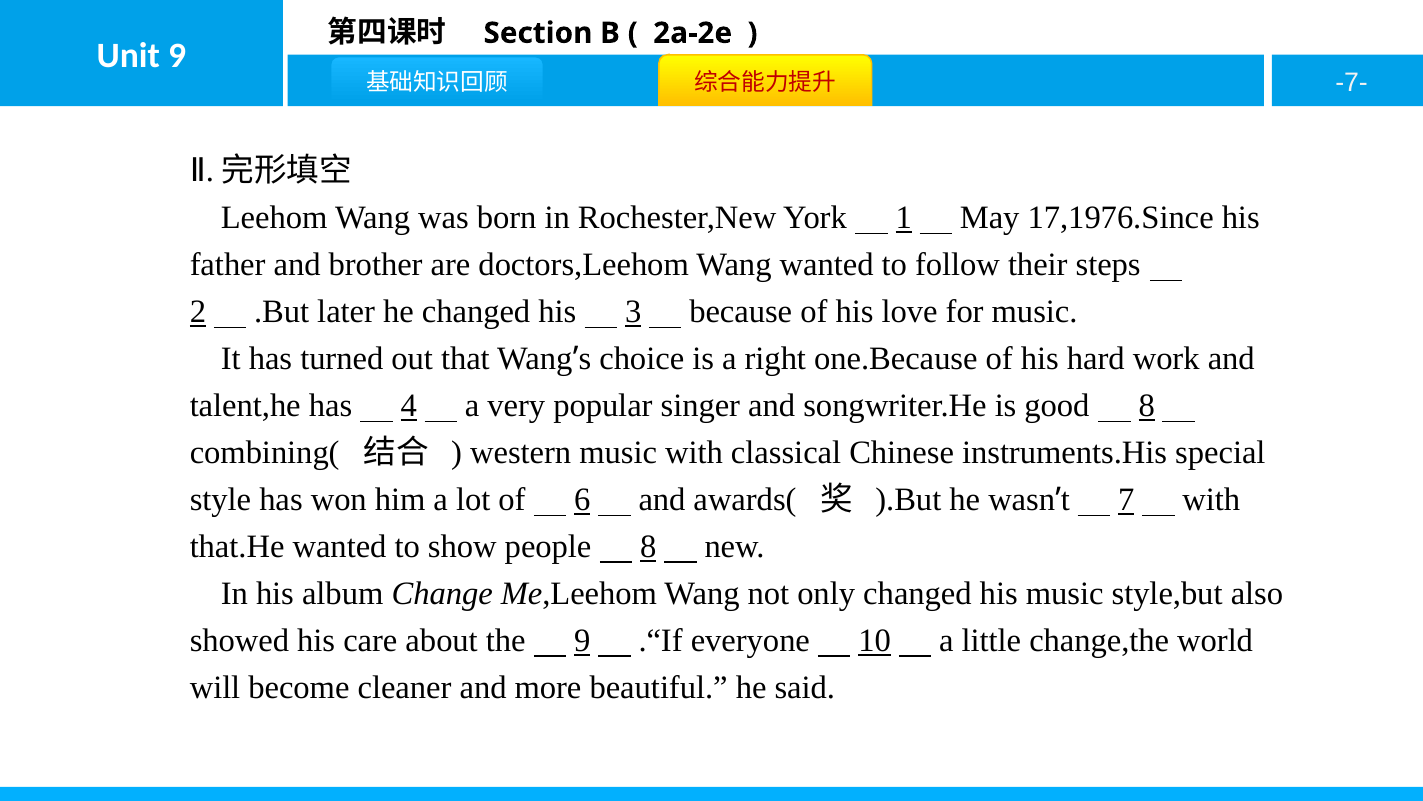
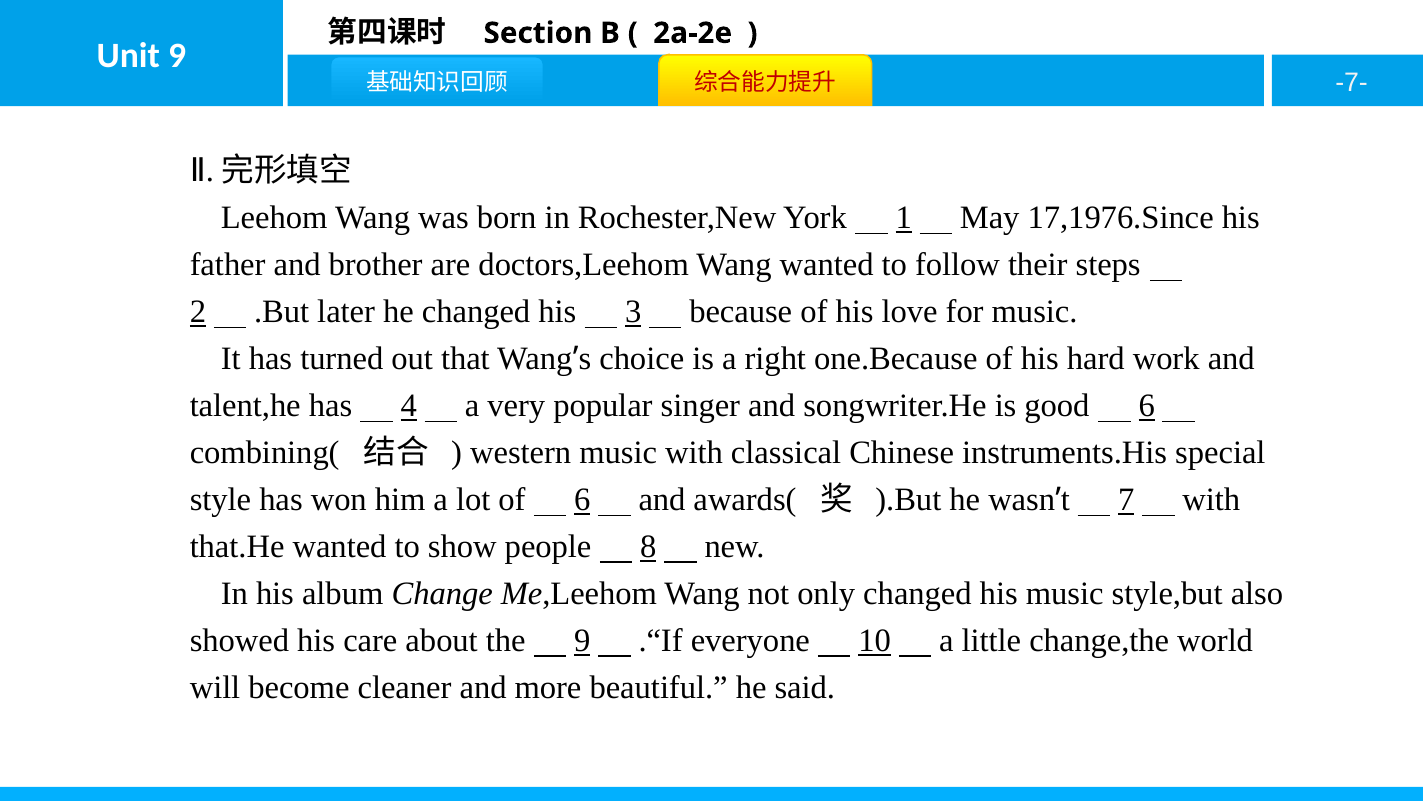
good 8: 8 -> 6
